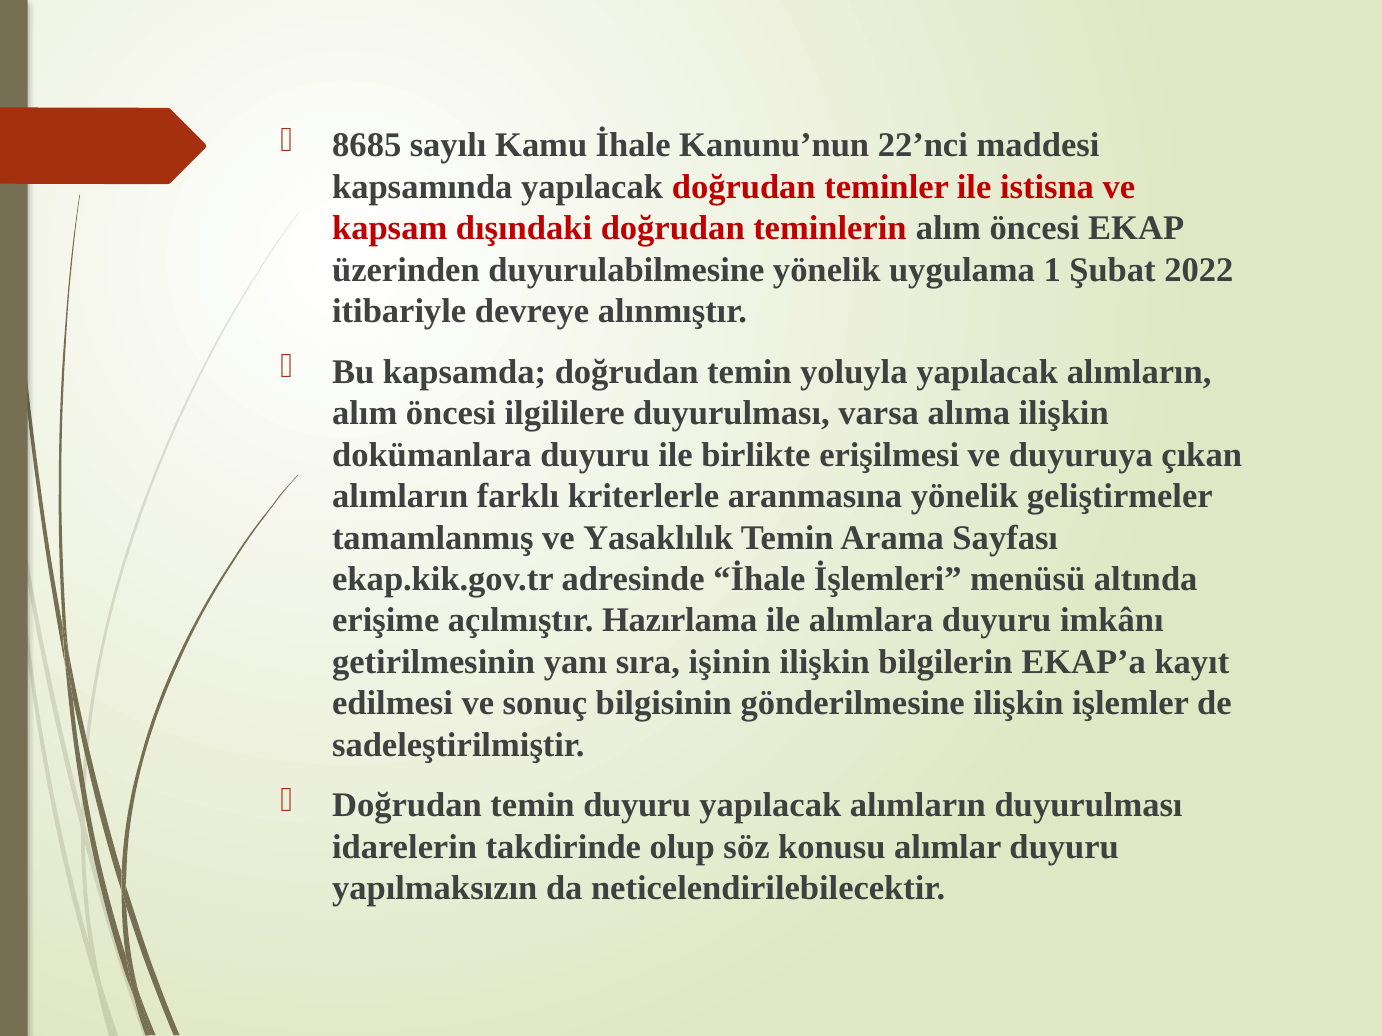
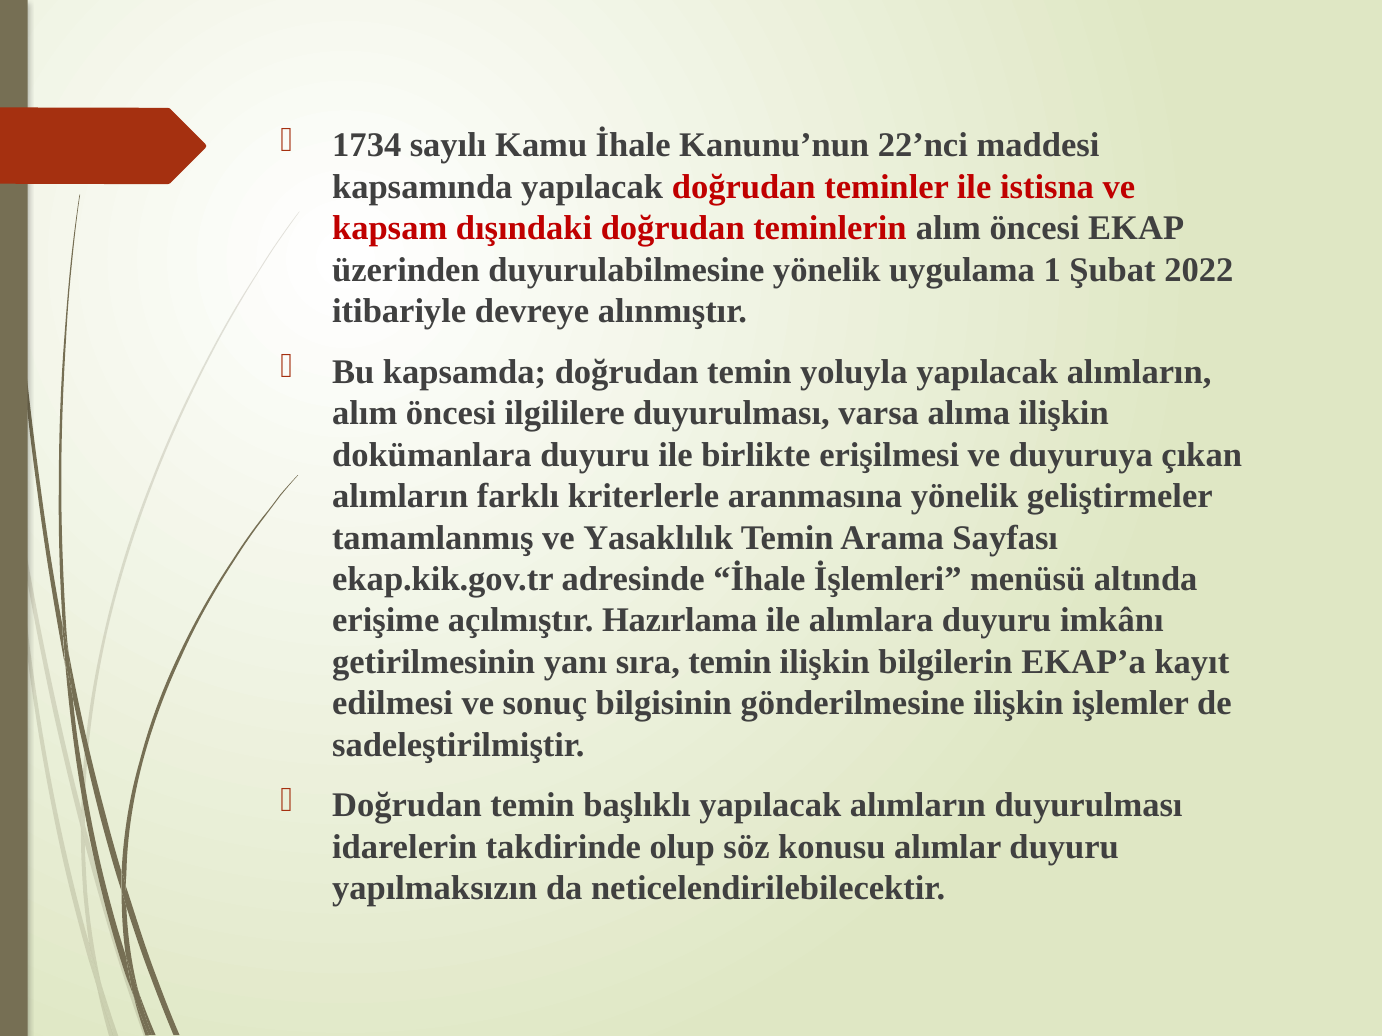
8685: 8685 -> 1734
sıra işinin: işinin -> temin
temin duyuru: duyuru -> başlıklı
